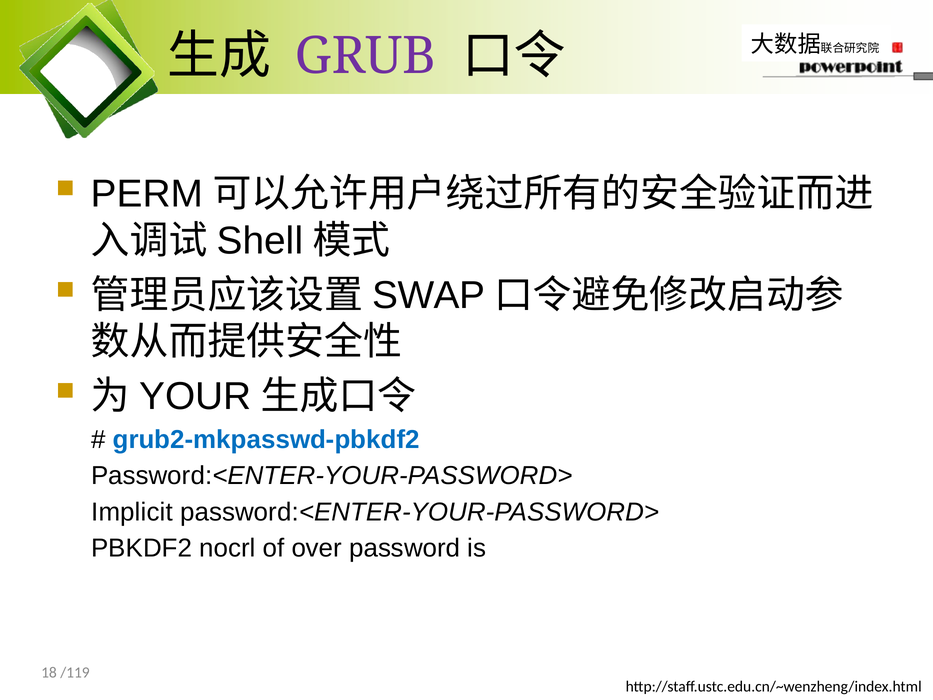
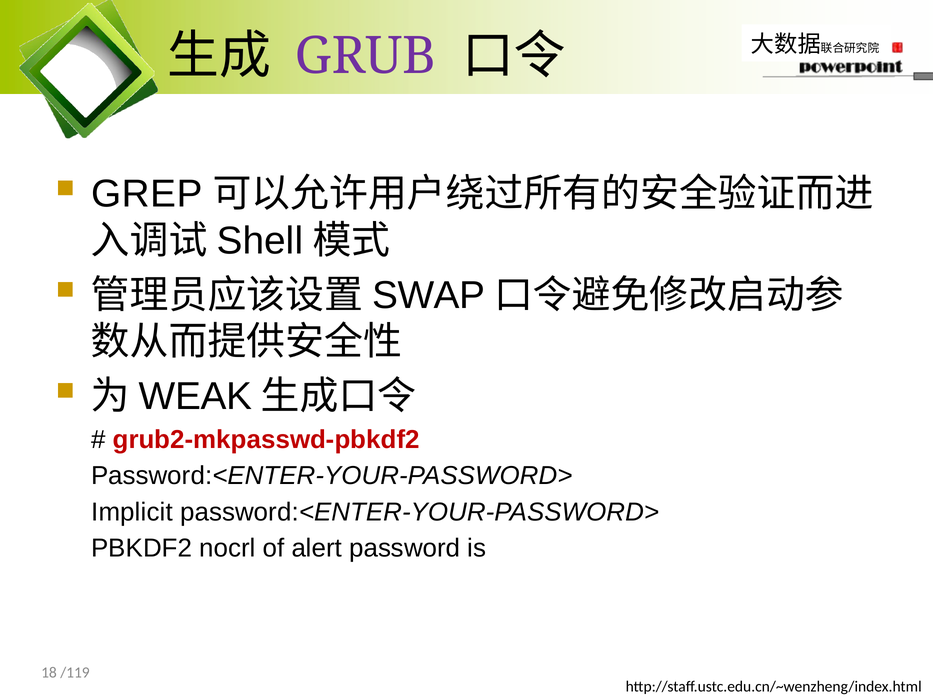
PERM: PERM -> GREP
YOUR: YOUR -> WEAK
grub2-mkpasswd-pbkdf2 colour: blue -> red
over: over -> alert
